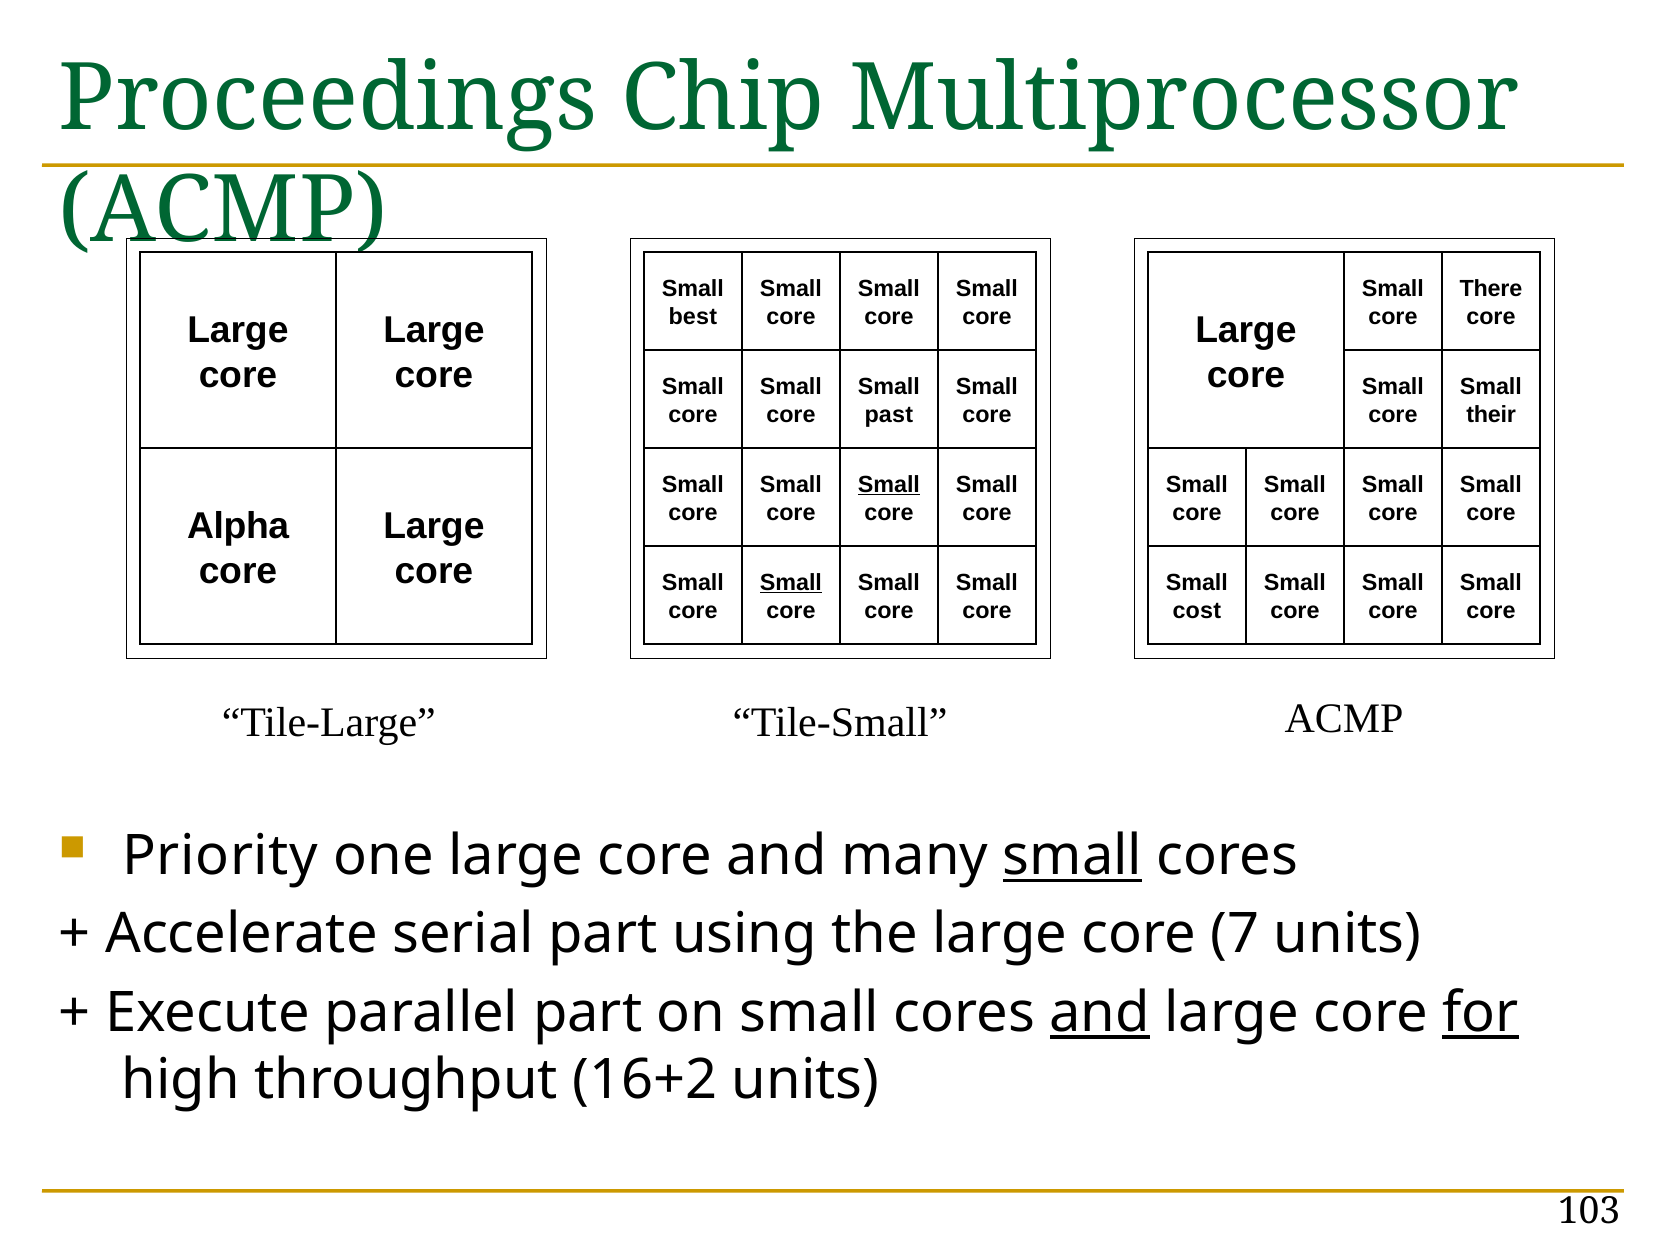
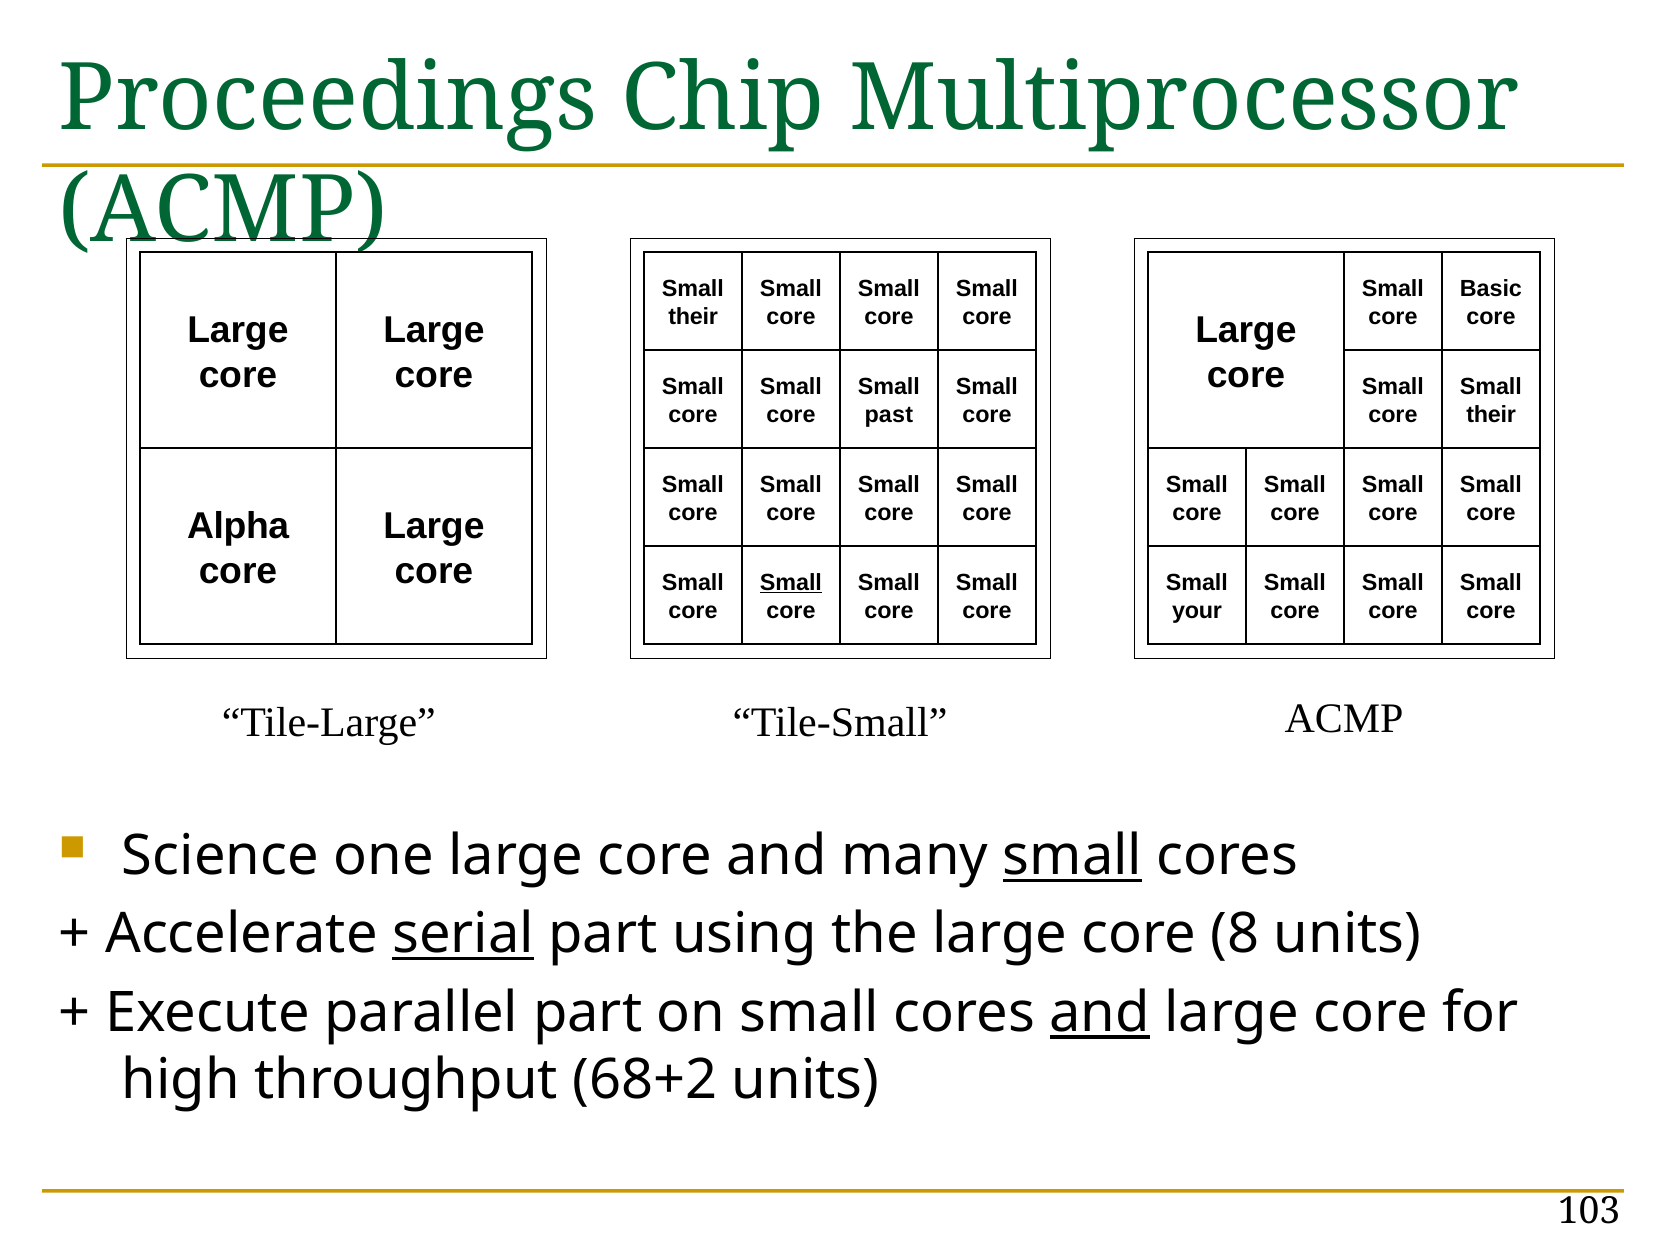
There: There -> Basic
best at (693, 317): best -> their
Small at (889, 485) underline: present -> none
cost: cost -> your
Priority: Priority -> Science
serial underline: none -> present
7: 7 -> 8
for underline: present -> none
16+2: 16+2 -> 68+2
